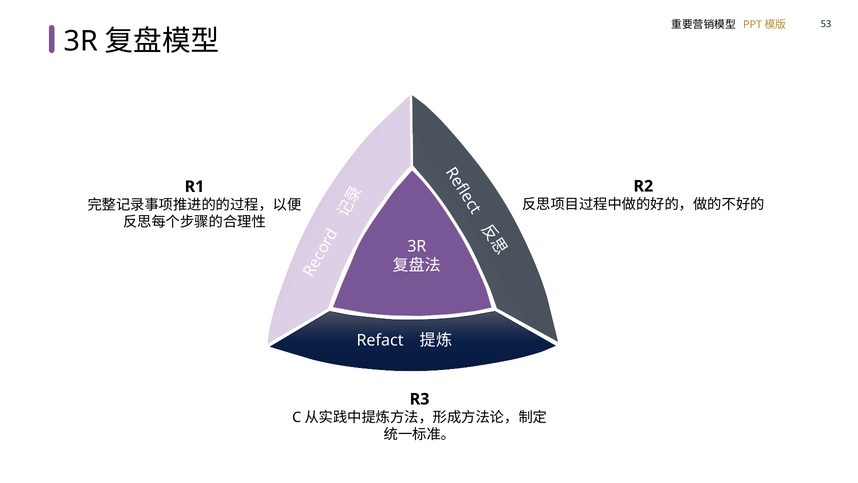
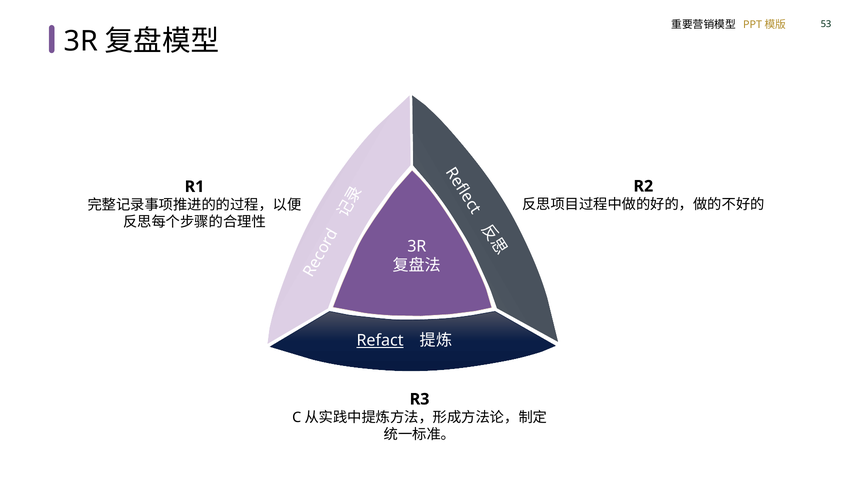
Refact underline: none -> present
